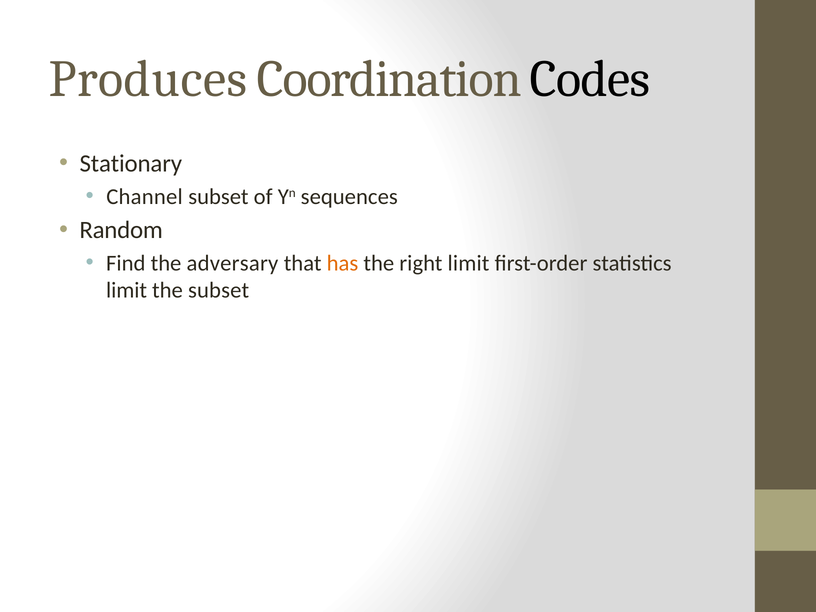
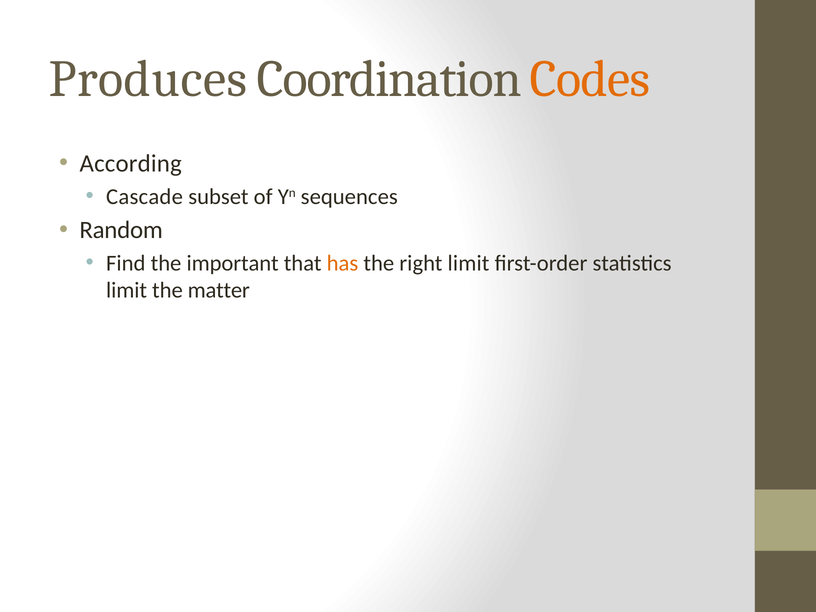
Codes colour: black -> orange
Stationary: Stationary -> According
Channel: Channel -> Cascade
adversary: adversary -> important
the subset: subset -> matter
